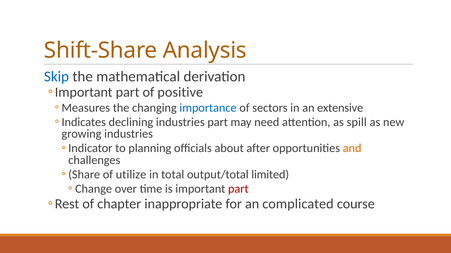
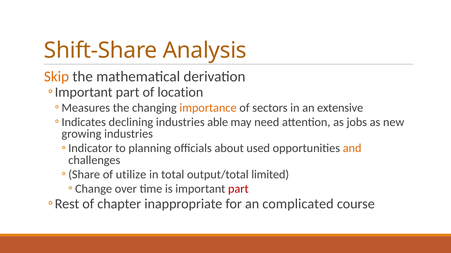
Skip colour: blue -> orange
positive: positive -> location
importance colour: blue -> orange
industries part: part -> able
spill: spill -> jobs
after: after -> used
